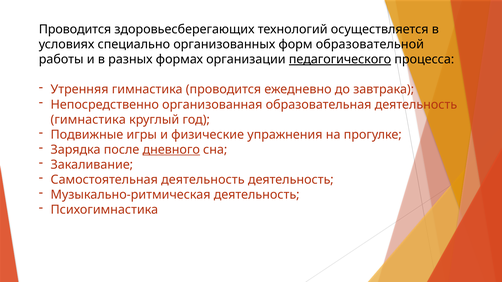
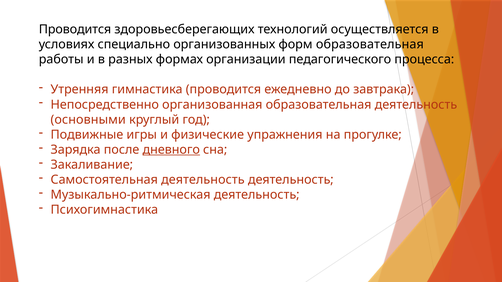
форм образовательной: образовательной -> образовательная
педагогического underline: present -> none
гимнастика at (88, 120): гимнастика -> основными
